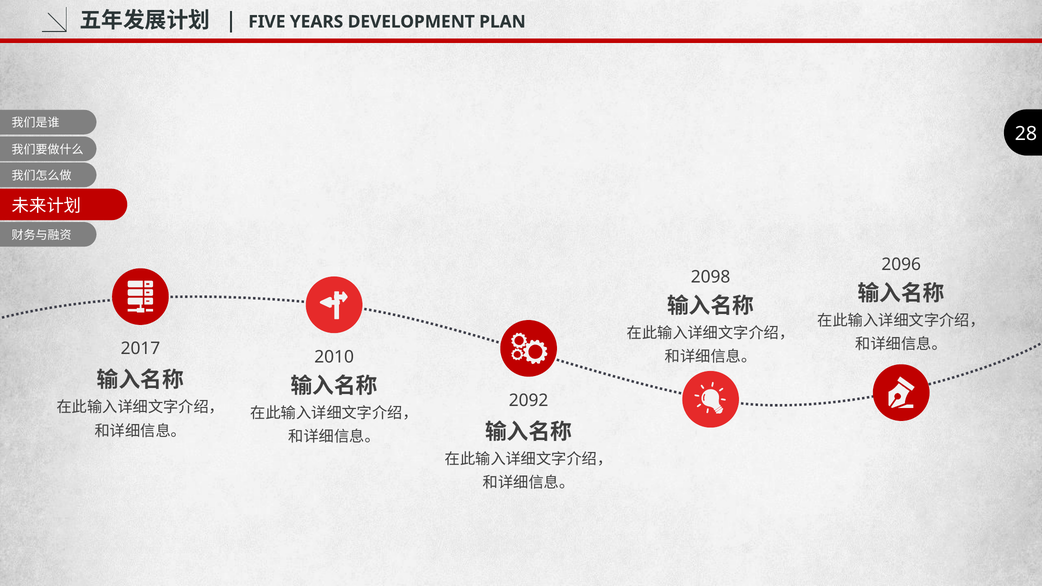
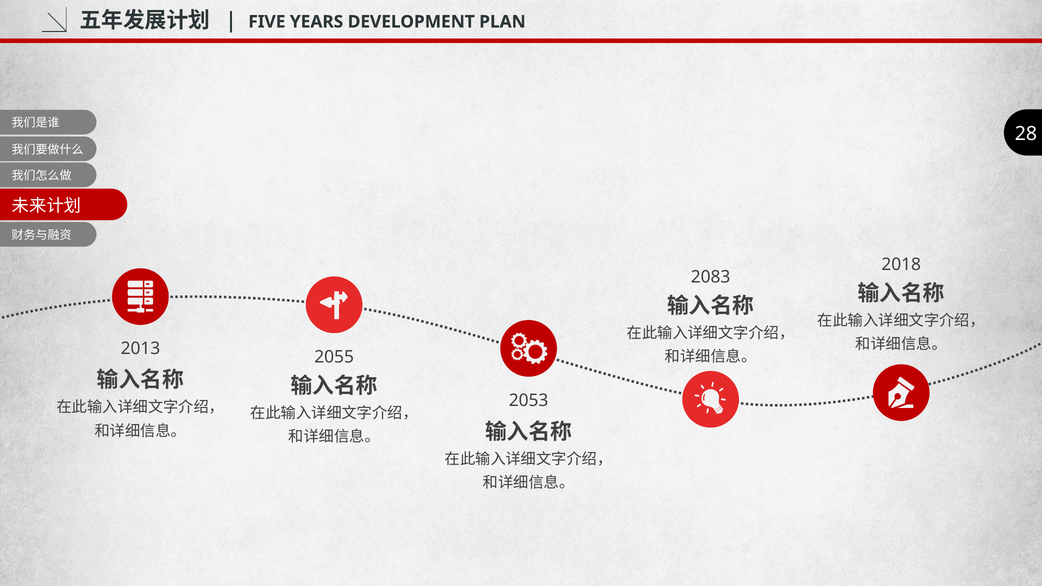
2096: 2096 -> 2018
2098: 2098 -> 2083
2017: 2017 -> 2013
2010: 2010 -> 2055
2092: 2092 -> 2053
